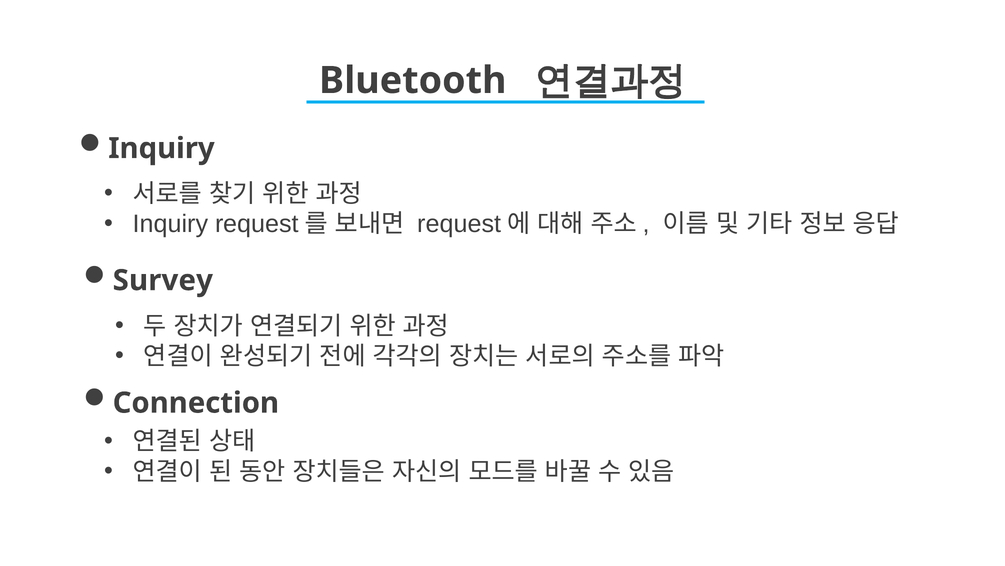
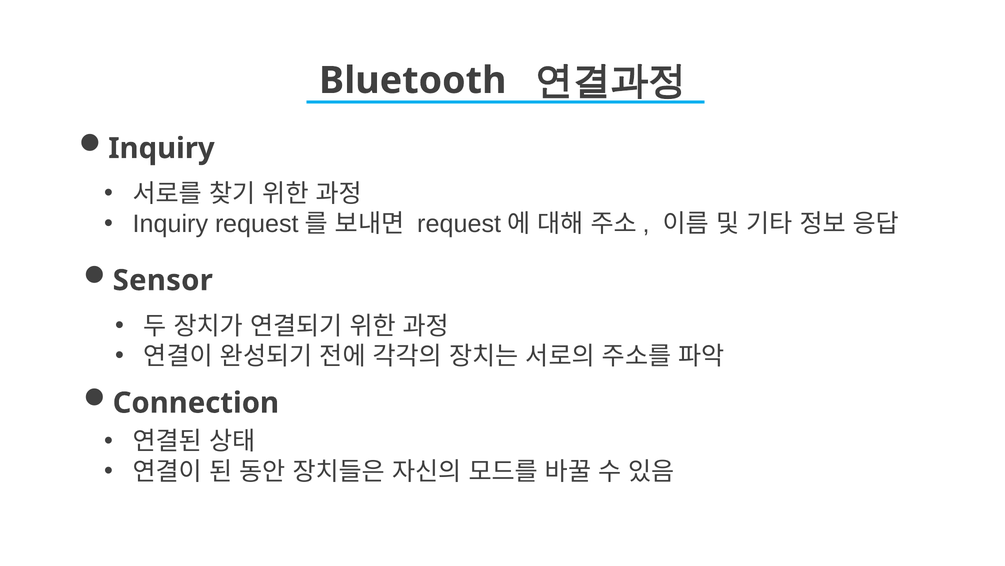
Survey: Survey -> Sensor
